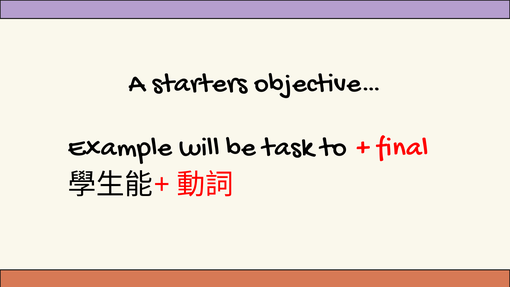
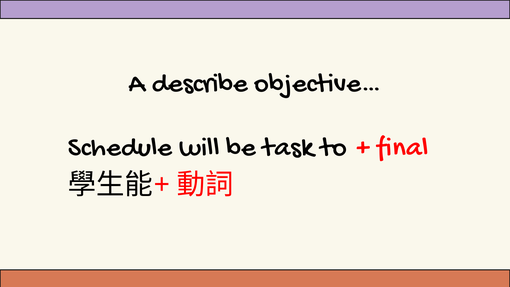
starters: starters -> describe
Example: Example -> Schedule
